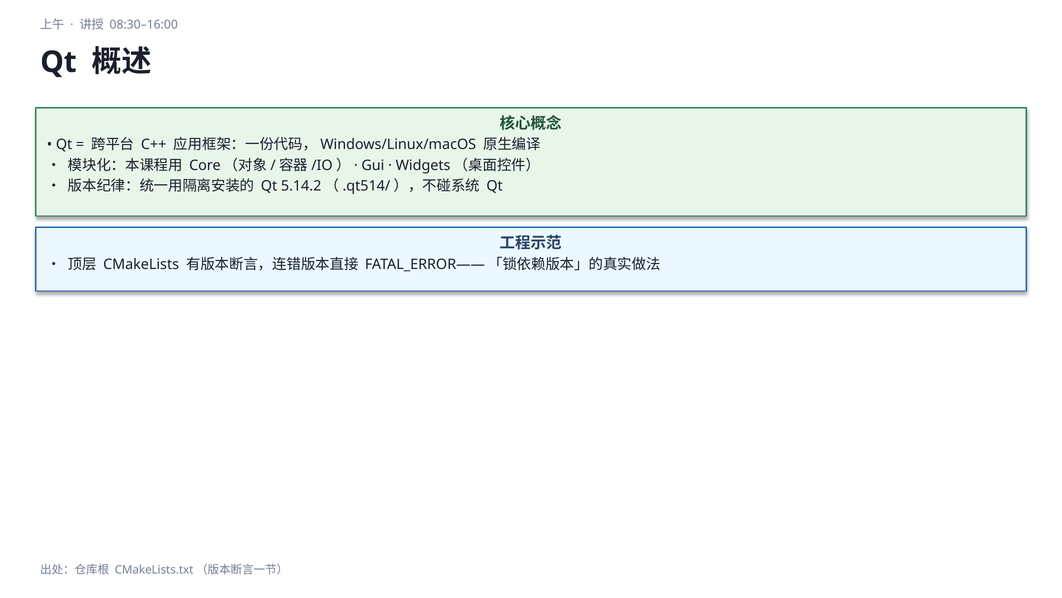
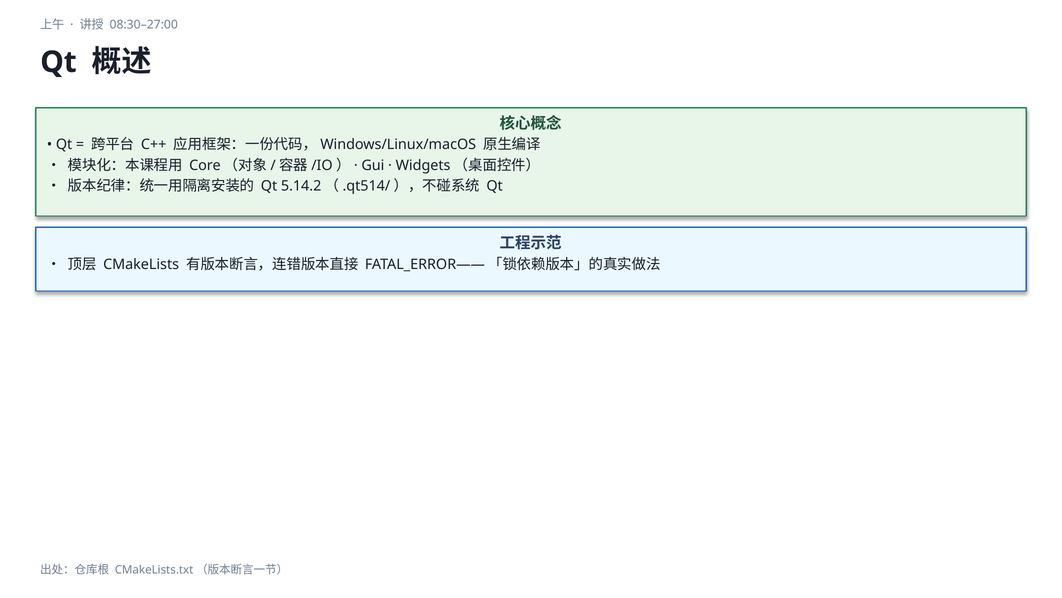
08:30–16:00: 08:30–16:00 -> 08:30–27:00
